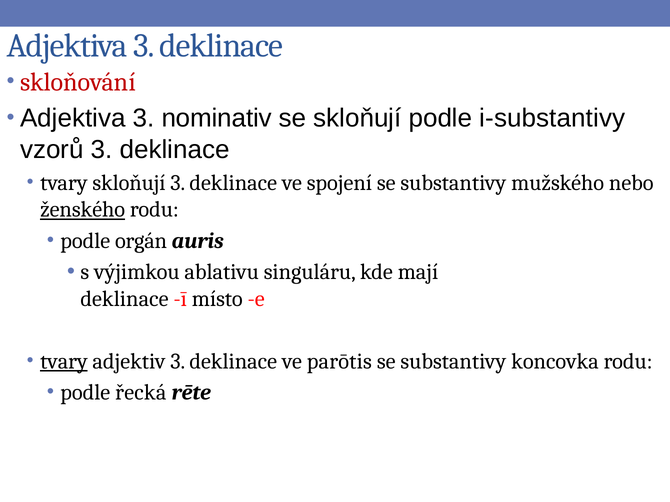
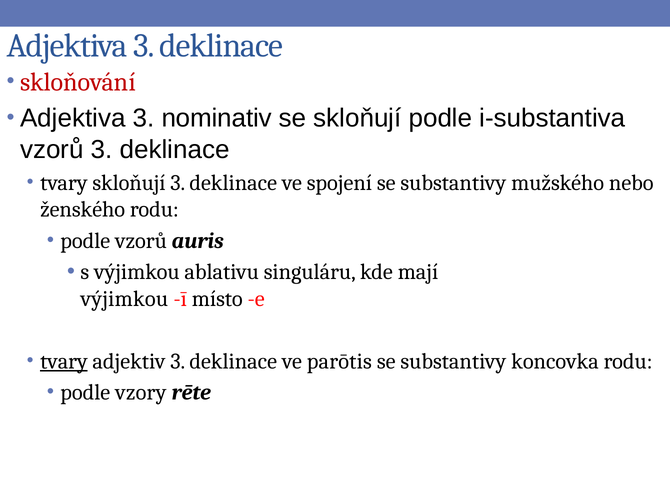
i-substantivy: i-substantivy -> i-substantiva
ženského underline: present -> none
podle orgán: orgán -> vzorů
deklinace at (124, 299): deklinace -> výjimkou
řecká: řecká -> vzory
